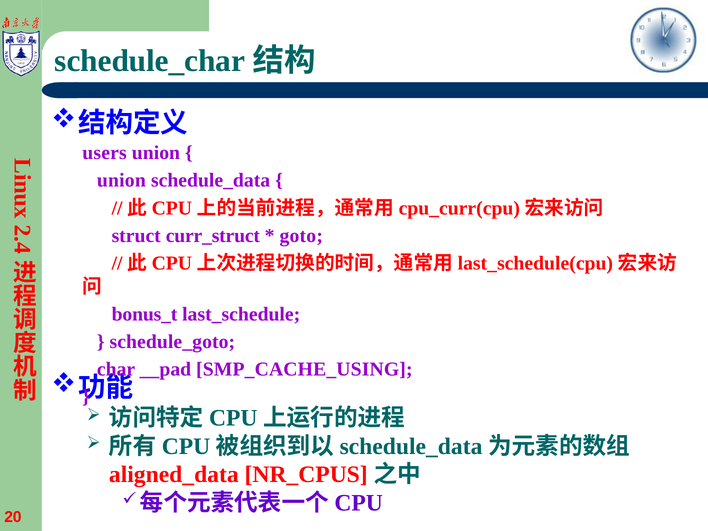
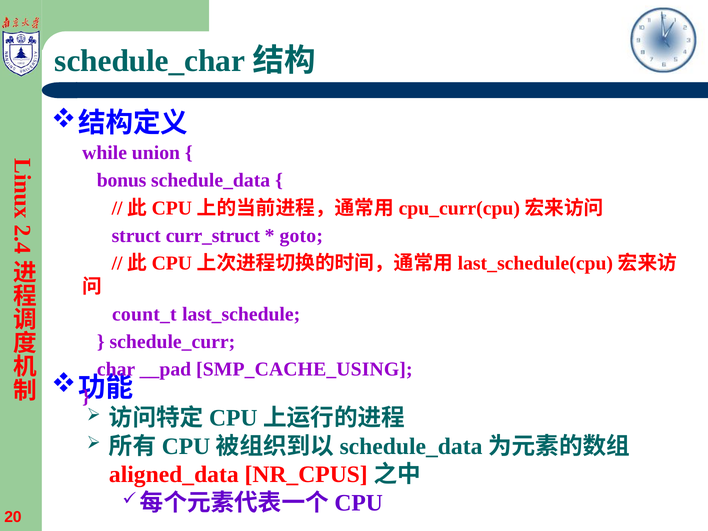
users: users -> while
union at (121, 180): union -> bonus
bonus_t: bonus_t -> count_t
schedule_goto: schedule_goto -> schedule_curr
